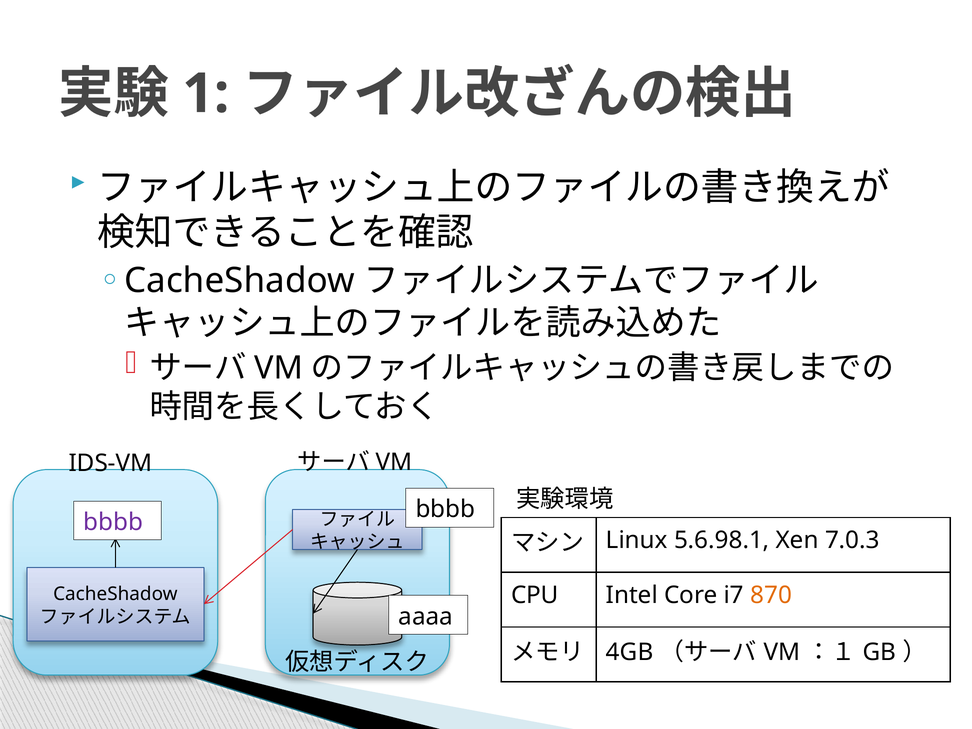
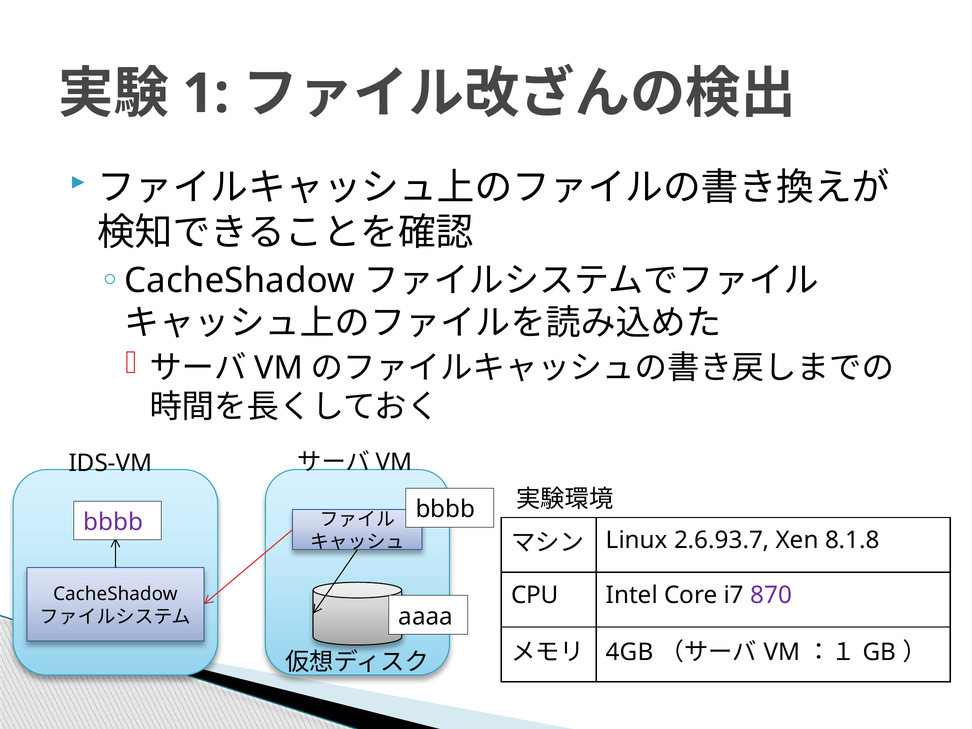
5.6.98.1: 5.6.98.1 -> 2.6.93.7
7.0.3: 7.0.3 -> 8.1.8
870 colour: orange -> purple
